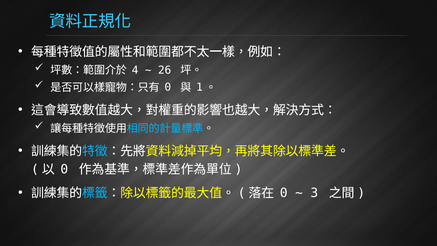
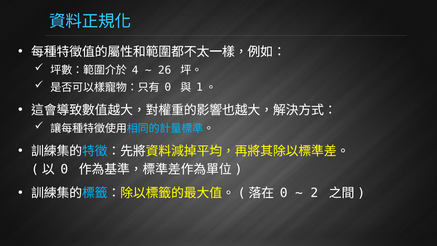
3: 3 -> 2
